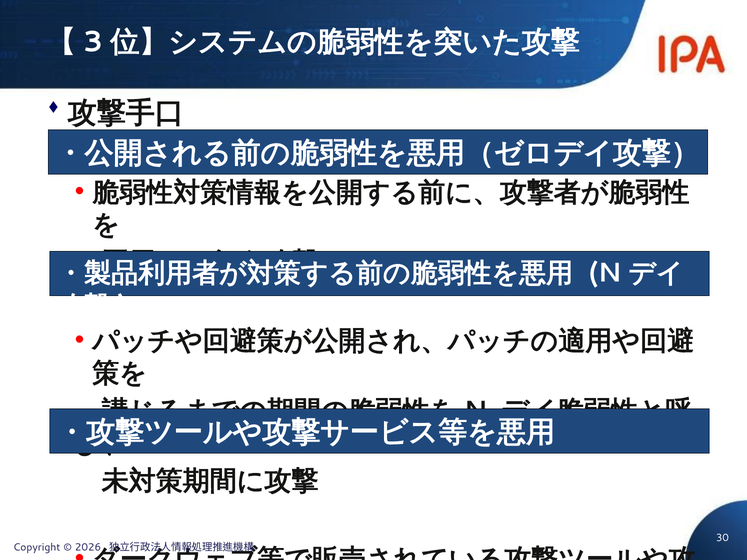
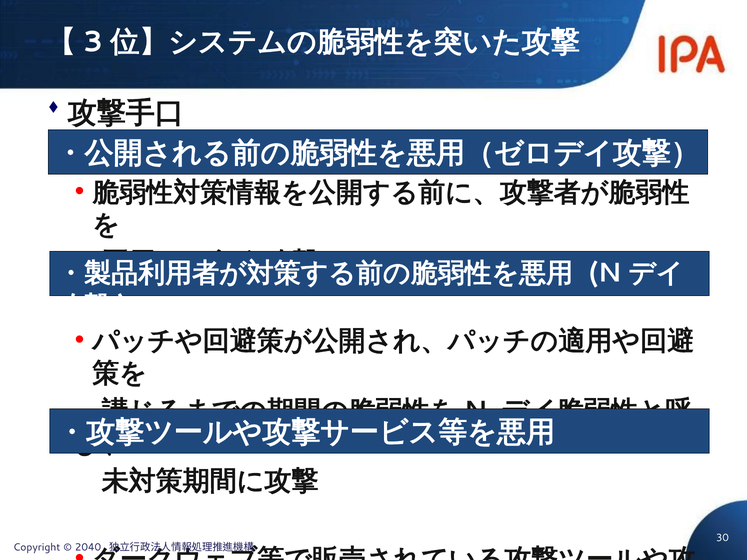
2026: 2026 -> 2040
